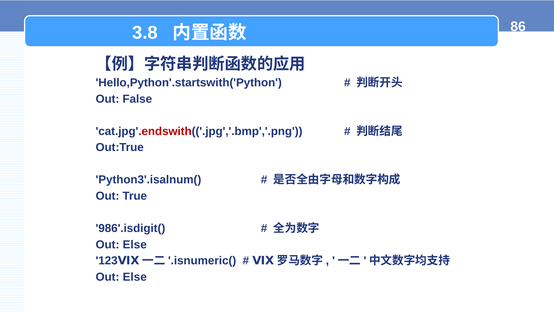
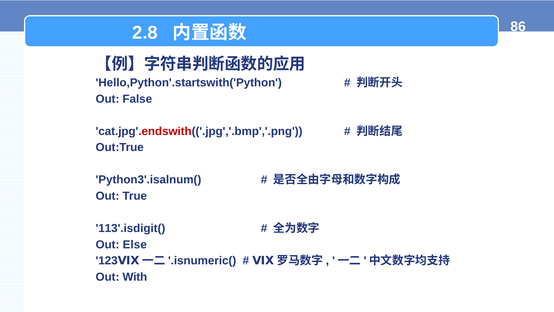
3.8: 3.8 -> 2.8
986'.isdigit(: 986'.isdigit( -> 113'.isdigit(
Else at (135, 277): Else -> With
